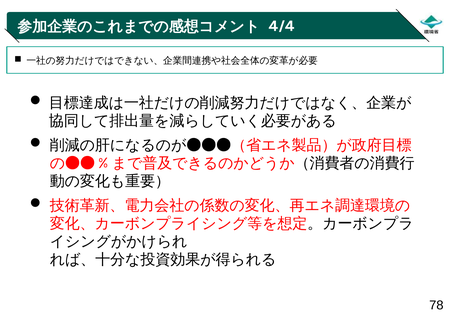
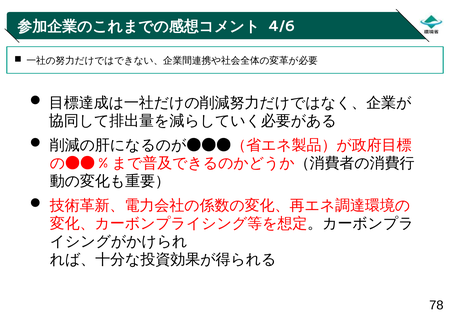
4/4: 4/4 -> 4/6
